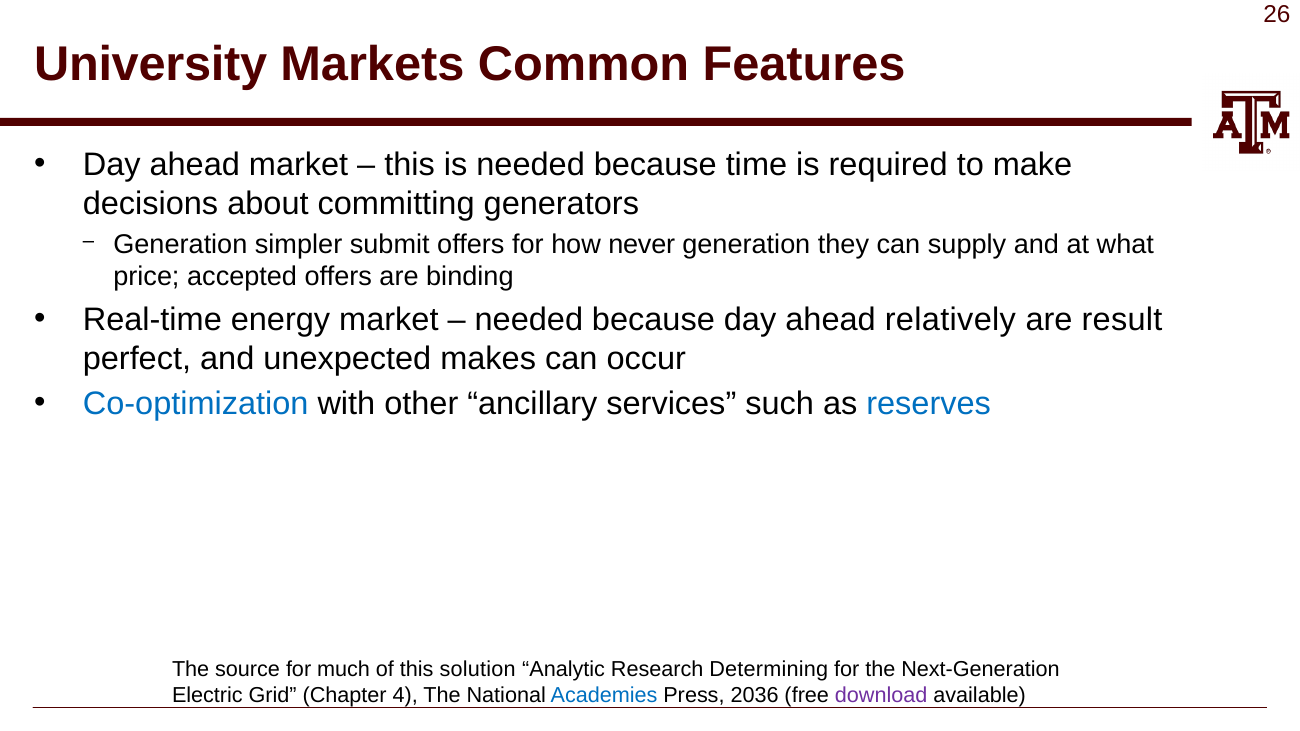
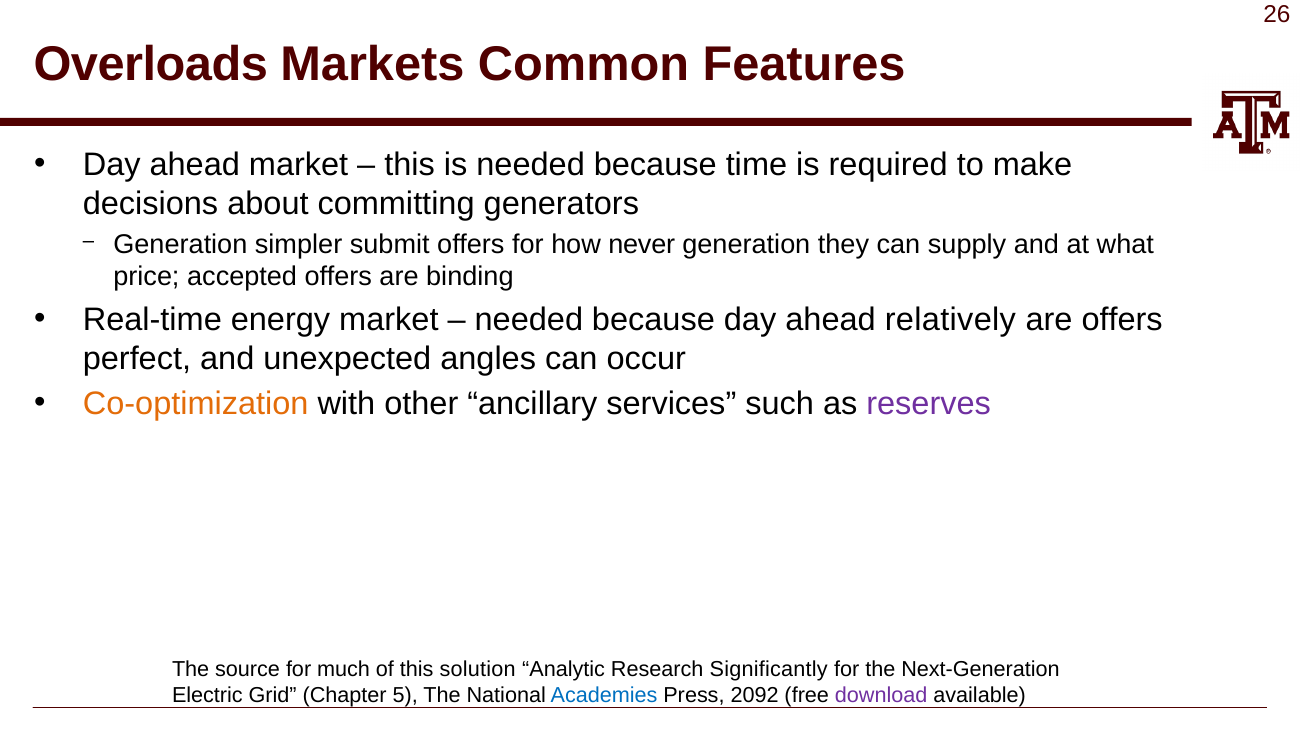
University: University -> Overloads
are result: result -> offers
makes: makes -> angles
Co-optimization colour: blue -> orange
reserves colour: blue -> purple
Determining: Determining -> Significantly
4: 4 -> 5
2036: 2036 -> 2092
